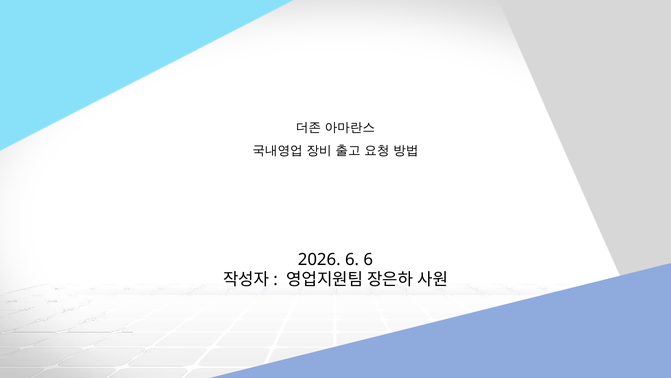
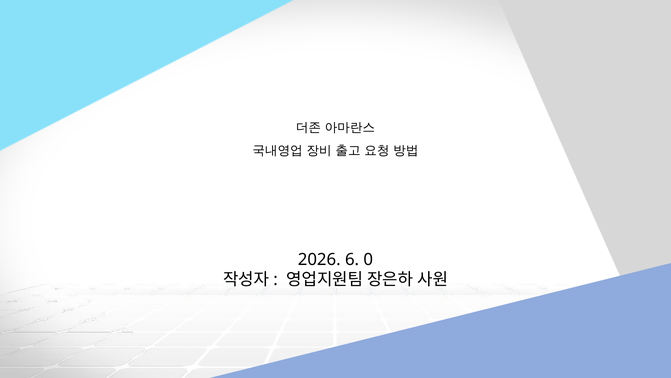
6 6: 6 -> 0
